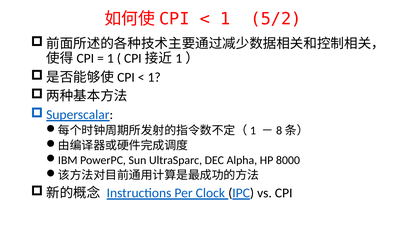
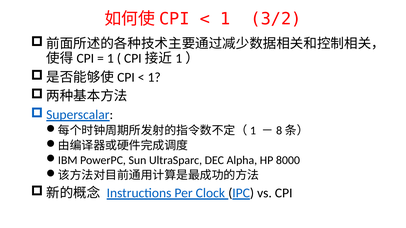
5/2: 5/2 -> 3/2
